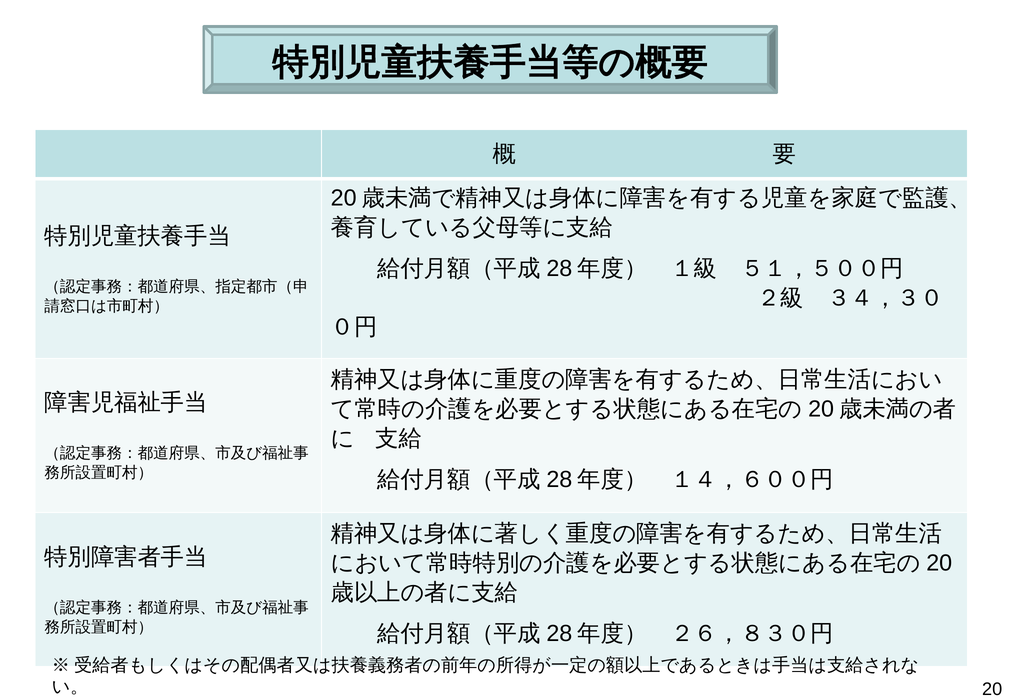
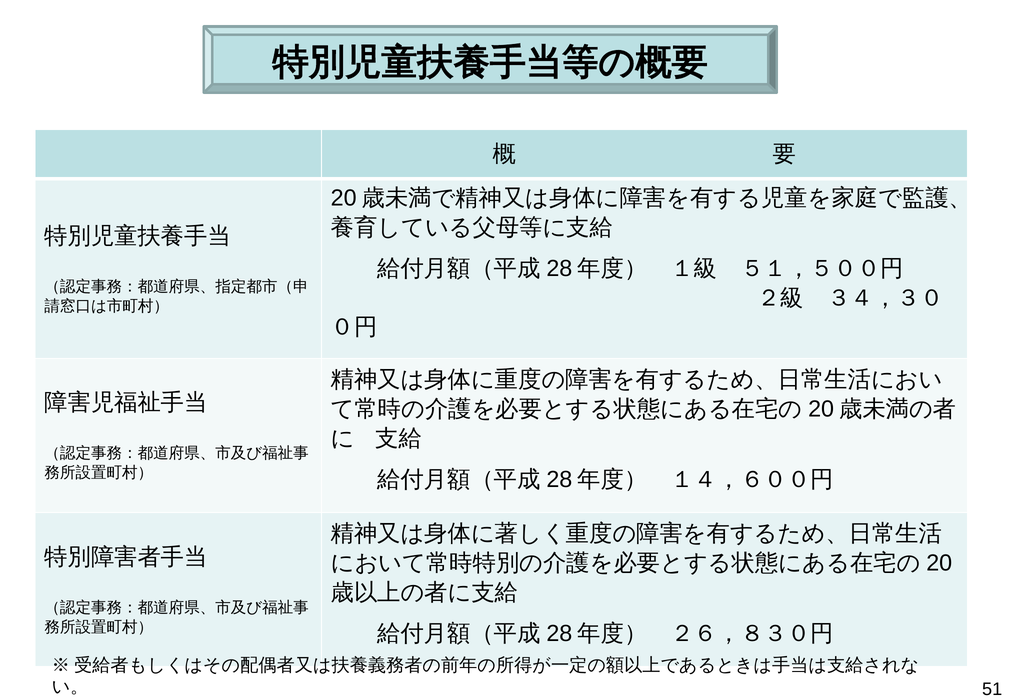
20: 20 -> 51
